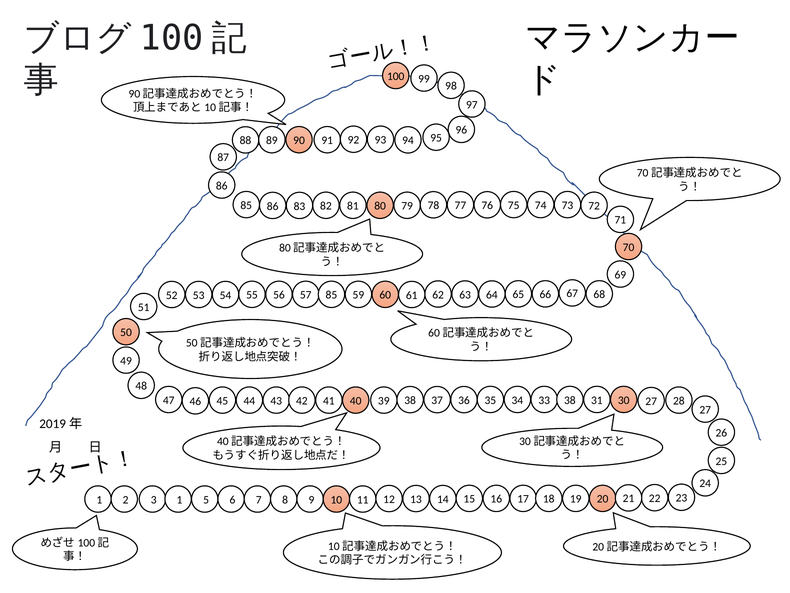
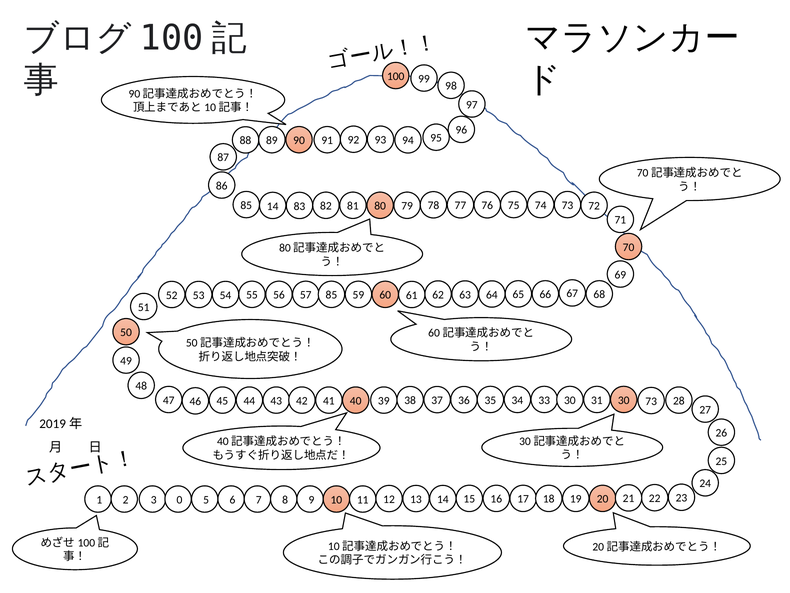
85 86: 86 -> 14
33 38: 38 -> 30
30 27: 27 -> 73
3 1: 1 -> 0
